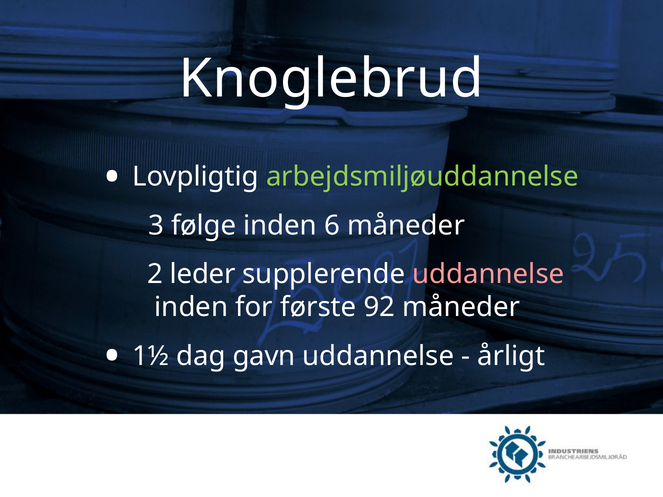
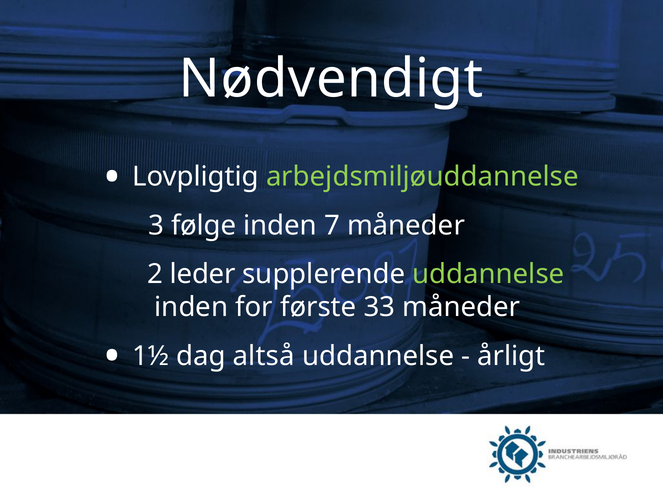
Knoglebrud: Knoglebrud -> Nødvendigt
6: 6 -> 7
uddannelse at (488, 274) colour: pink -> light green
92: 92 -> 33
gavn: gavn -> altså
